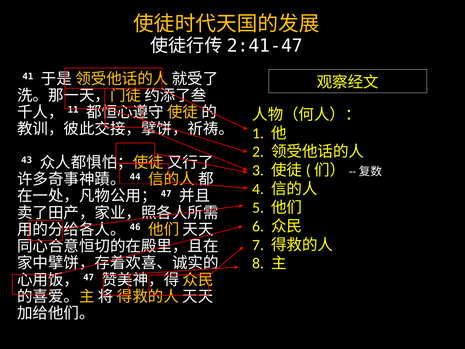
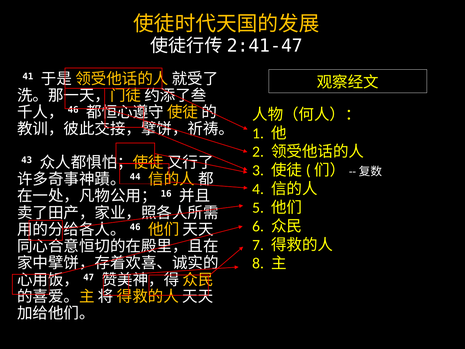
11 at (73, 110): 11 -> 46
47 at (166, 194): 47 -> 16
